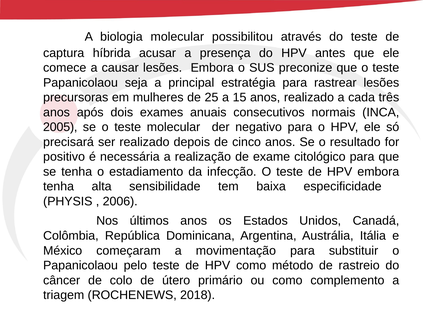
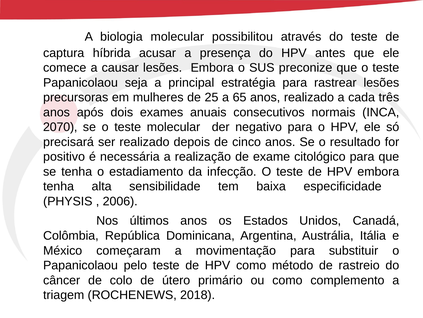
15: 15 -> 65
2005: 2005 -> 2070
